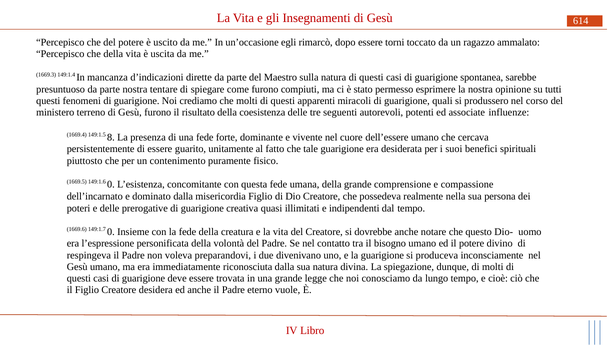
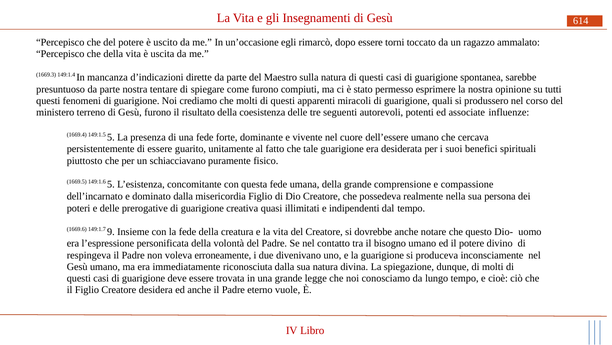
149:1.5 8: 8 -> 5
contenimento: contenimento -> schiacciavano
149:1.6 0: 0 -> 5
149:1.7 0: 0 -> 9
preparandovi: preparandovi -> erroneamente
